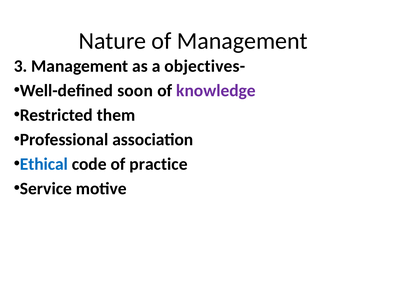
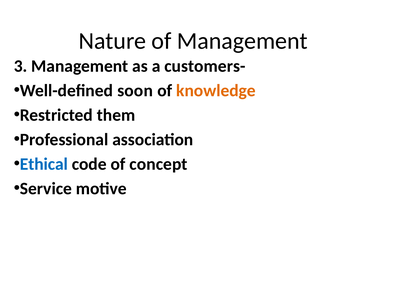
objectives-: objectives- -> customers-
knowledge colour: purple -> orange
practice: practice -> concept
